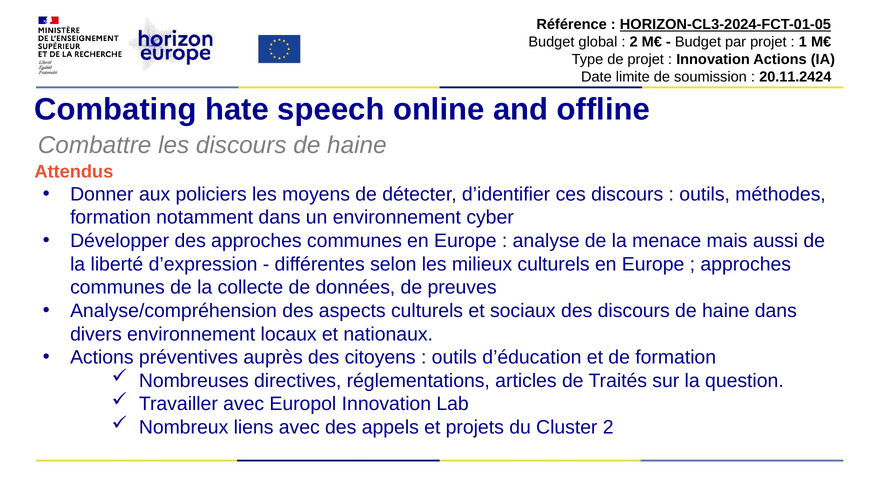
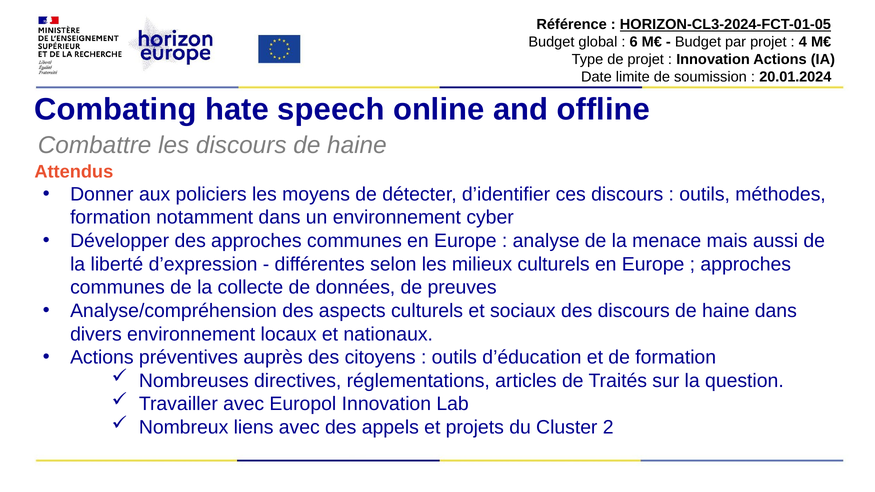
2 at (634, 42): 2 -> 6
1: 1 -> 4
20.11.2424: 20.11.2424 -> 20.01.2024
